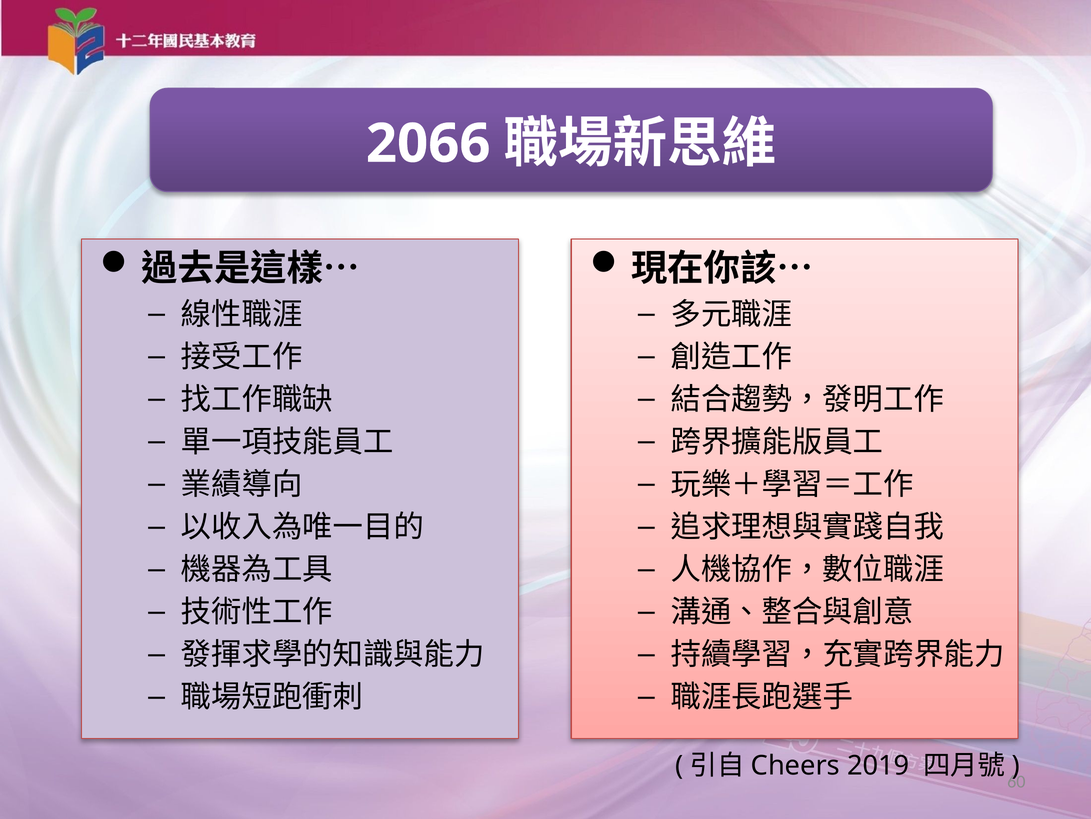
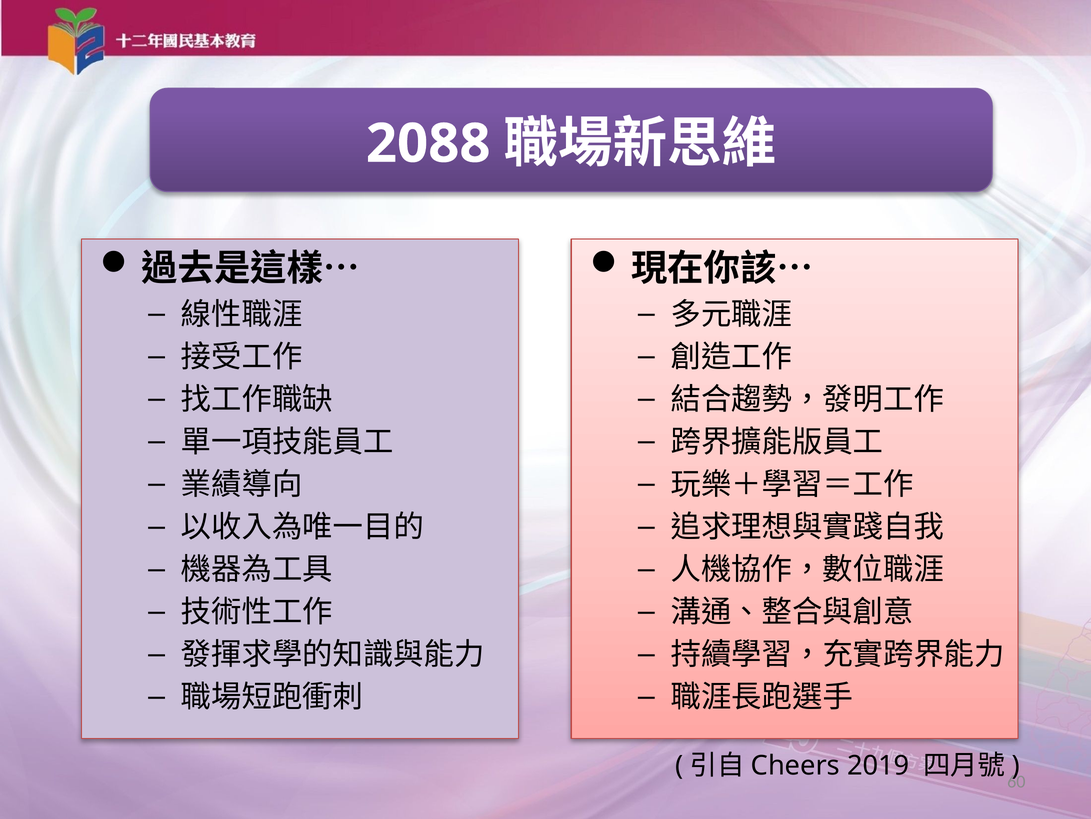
2066: 2066 -> 2088
